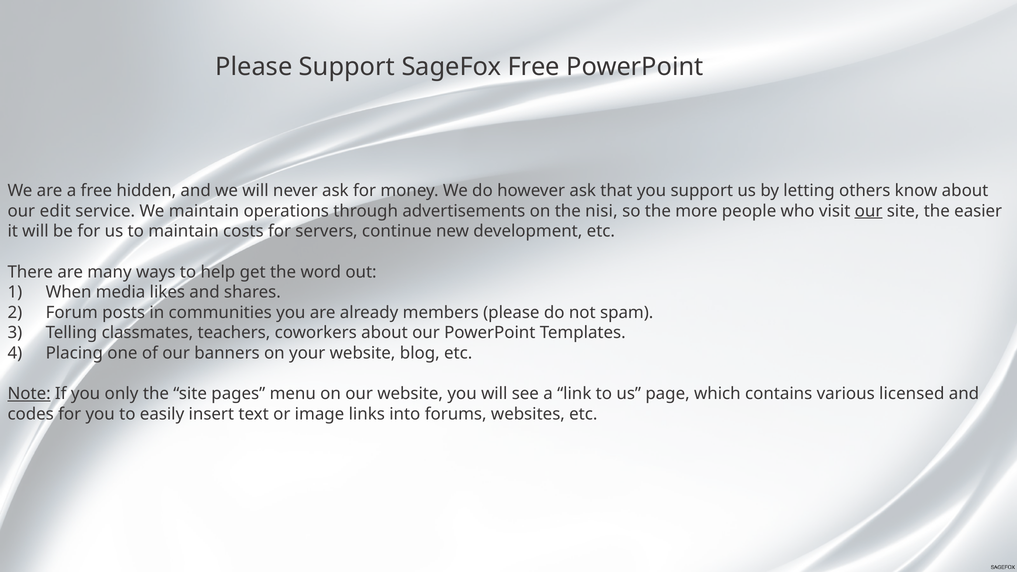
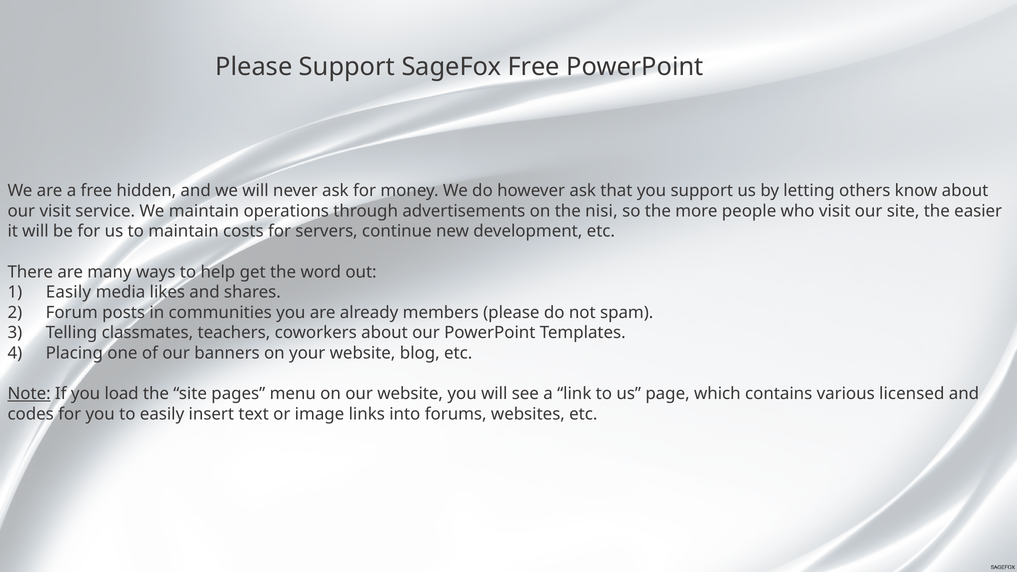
our edit: edit -> visit
our at (869, 211) underline: present -> none
When at (69, 292): When -> Easily
only: only -> load
